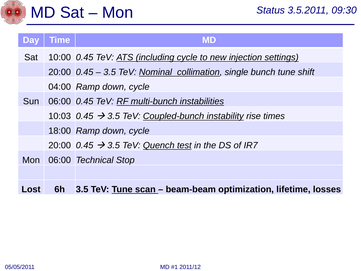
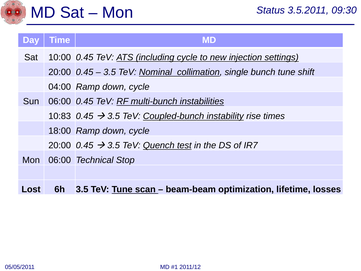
10:03: 10:03 -> 10:83
